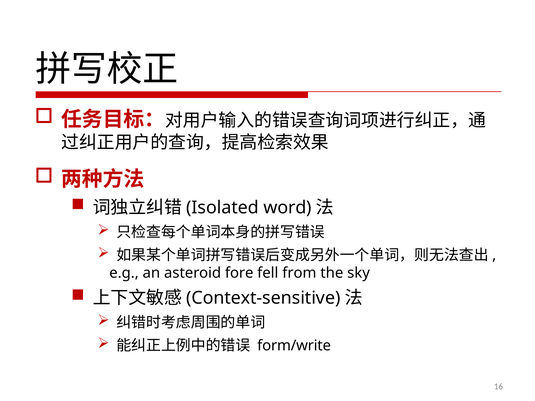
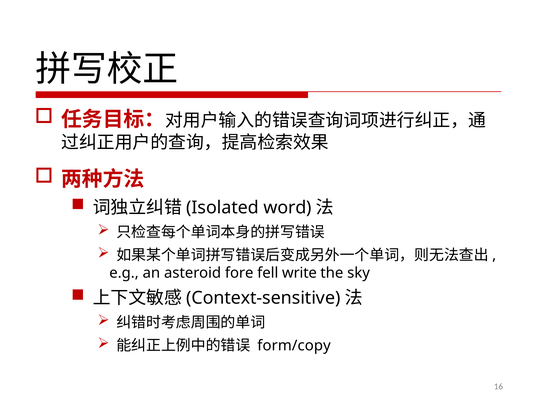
from: from -> write
form/write: form/write -> form/copy
